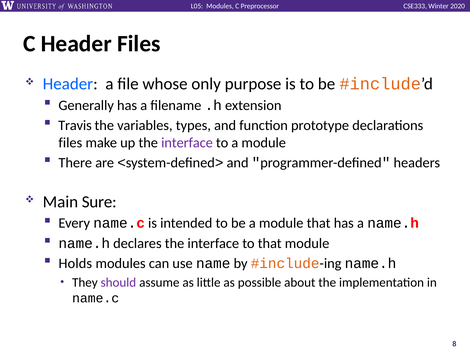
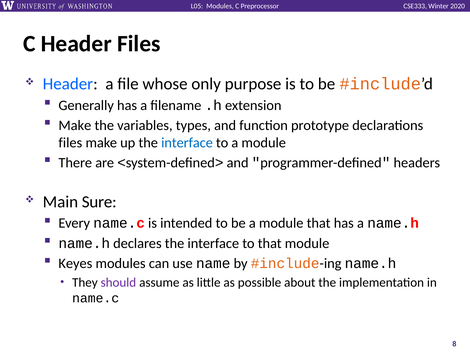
Travis at (75, 125): Travis -> Make
interface at (187, 143) colour: purple -> blue
Holds: Holds -> Keyes
